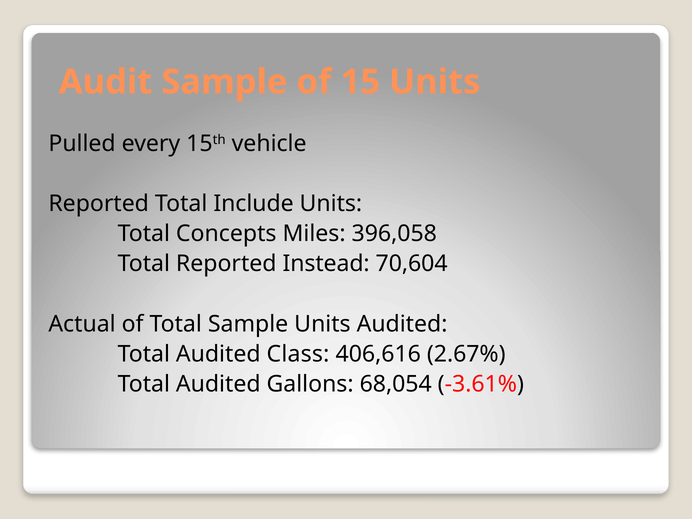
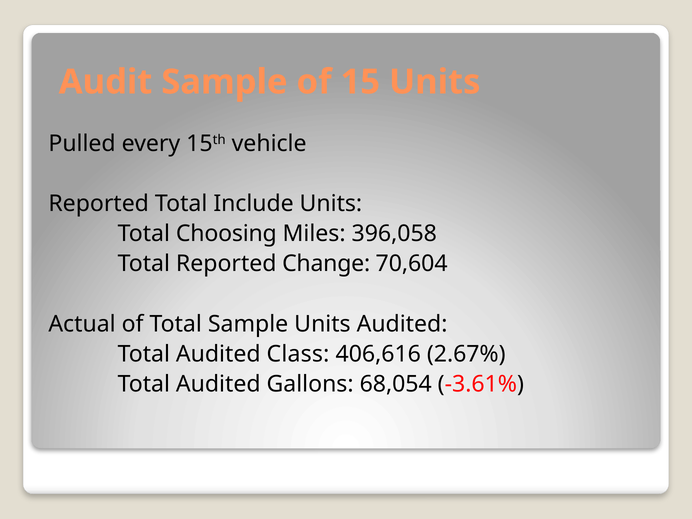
Concepts: Concepts -> Choosing
Instead: Instead -> Change
